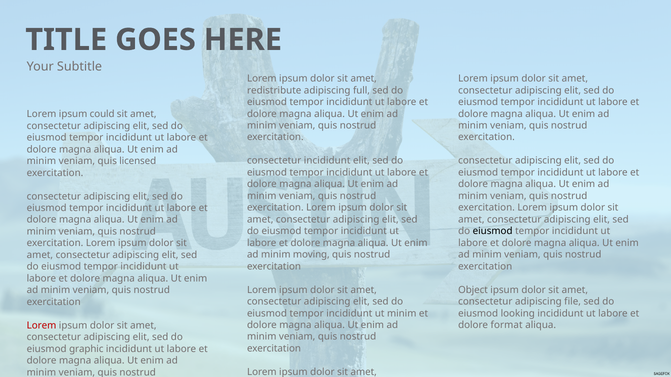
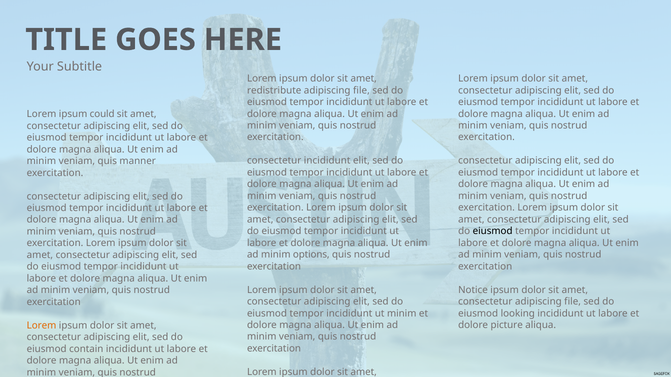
full at (361, 90): full -> file
licensed: licensed -> manner
moving: moving -> options
Object: Object -> Notice
format: format -> picture
Lorem at (42, 326) colour: red -> orange
graphic: graphic -> contain
